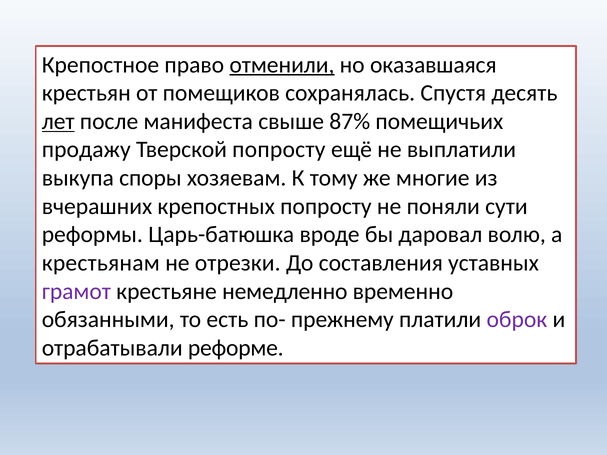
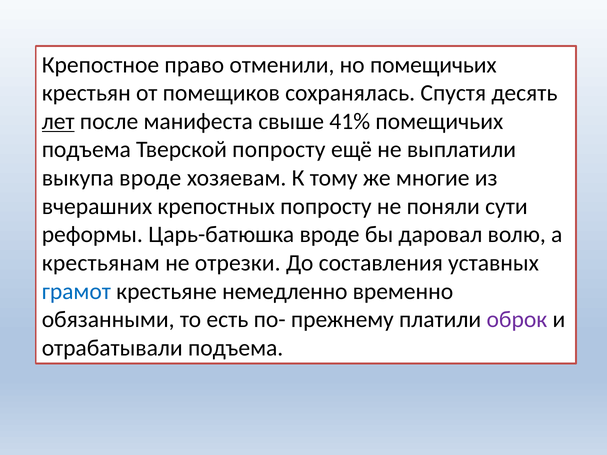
отменили underline: present -> none
но оказавшаяся: оказавшаяся -> помещичьих
87%: 87% -> 41%
продажу at (86, 150): продажу -> подъема
выкупа споры: споры -> вроде
грамот colour: purple -> blue
отрабатывали реформе: реформе -> подъема
